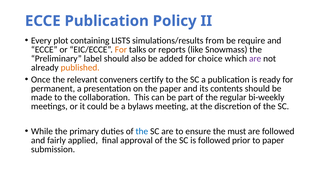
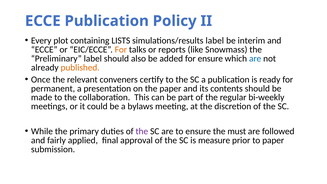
simulations/results from: from -> label
require: require -> interim
for choice: choice -> ensure
are at (255, 59) colour: purple -> blue
the at (142, 131) colour: blue -> purple
is followed: followed -> measure
